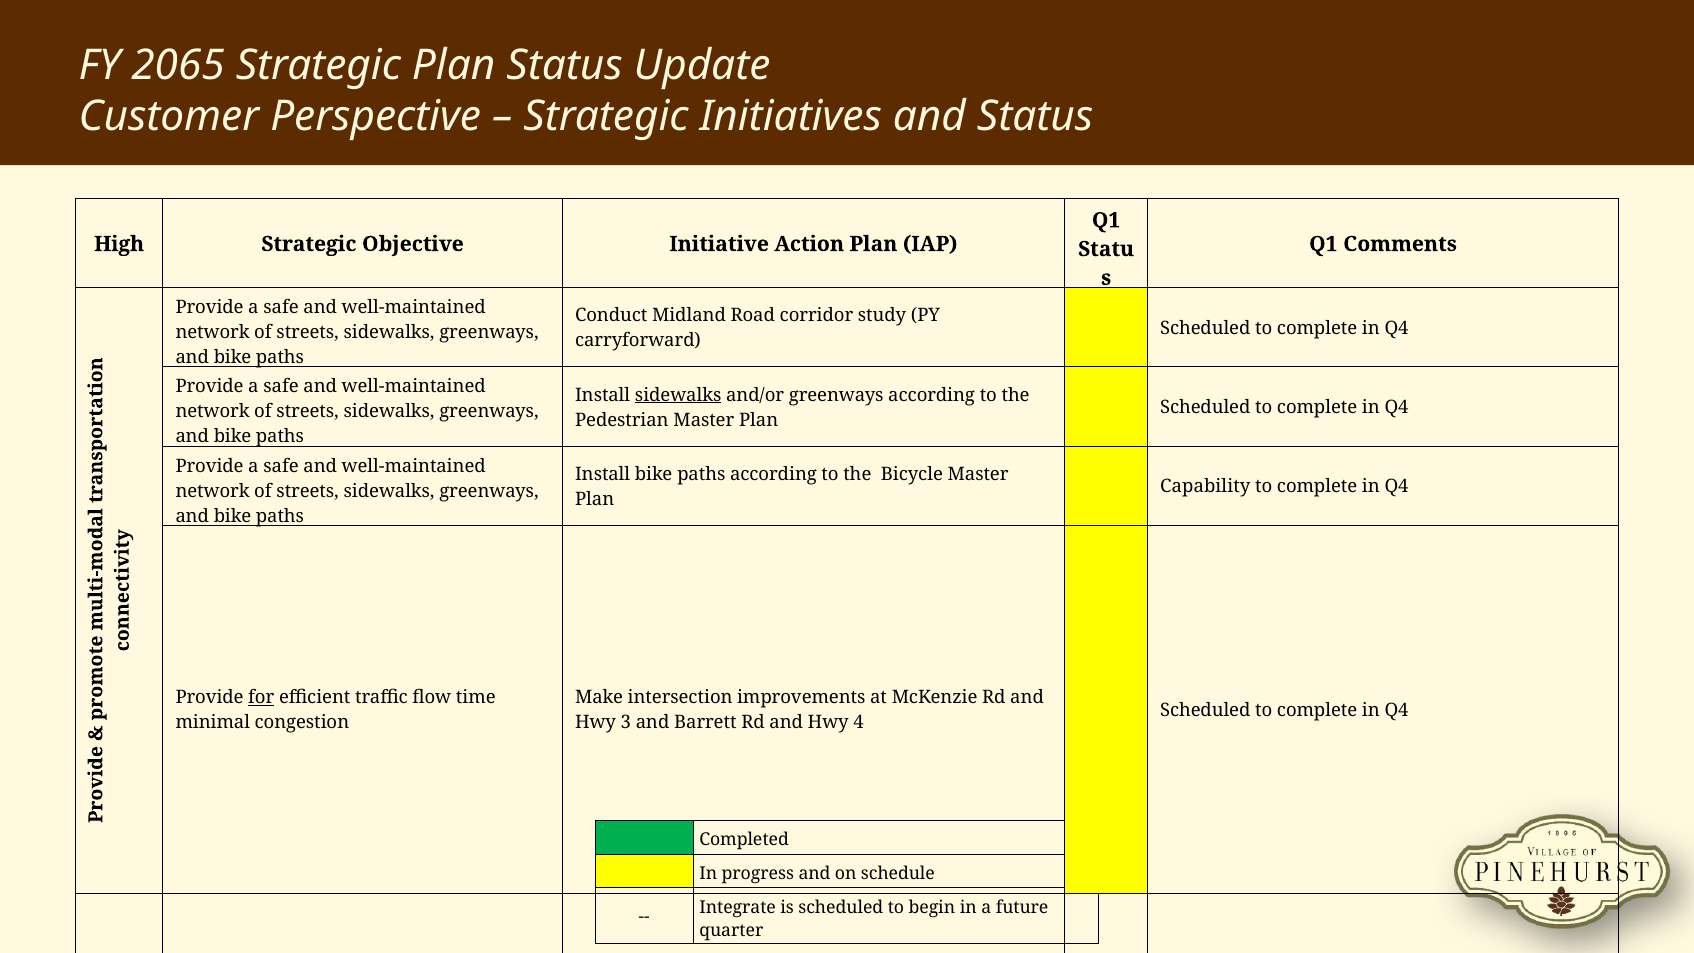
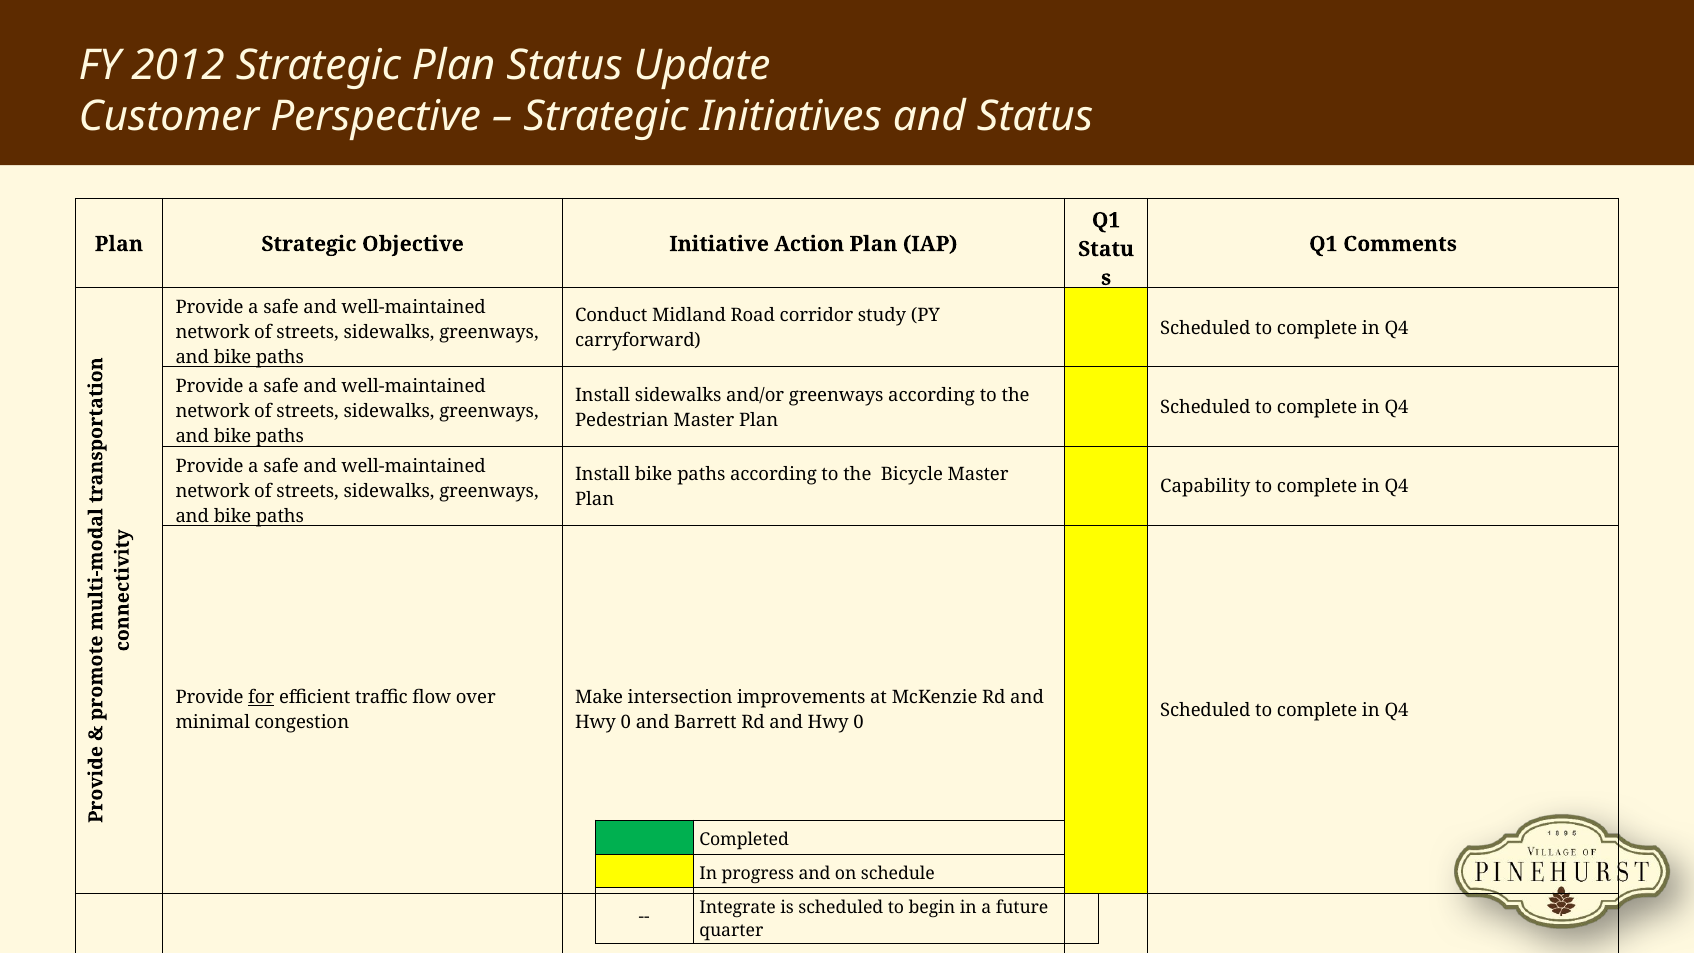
2065: 2065 -> 2012
High at (119, 244): High -> Plan
sidewalks at (678, 395) underline: present -> none
time: time -> over
3 at (626, 723): 3 -> 0
4 at (859, 723): 4 -> 0
